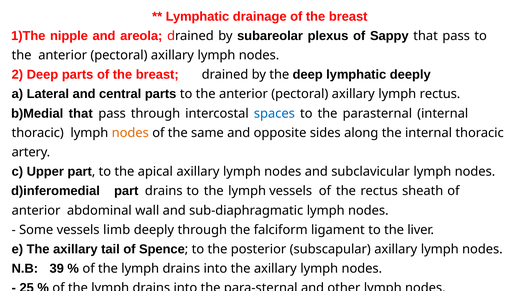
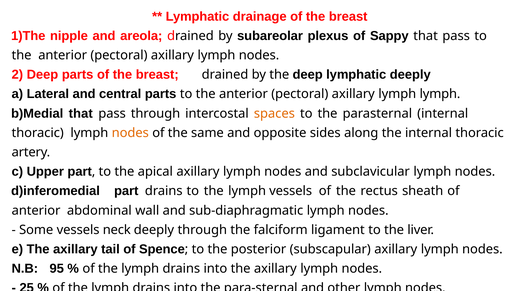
lymph rectus: rectus -> lymph
spaces colour: blue -> orange
limb: limb -> neck
39: 39 -> 95
